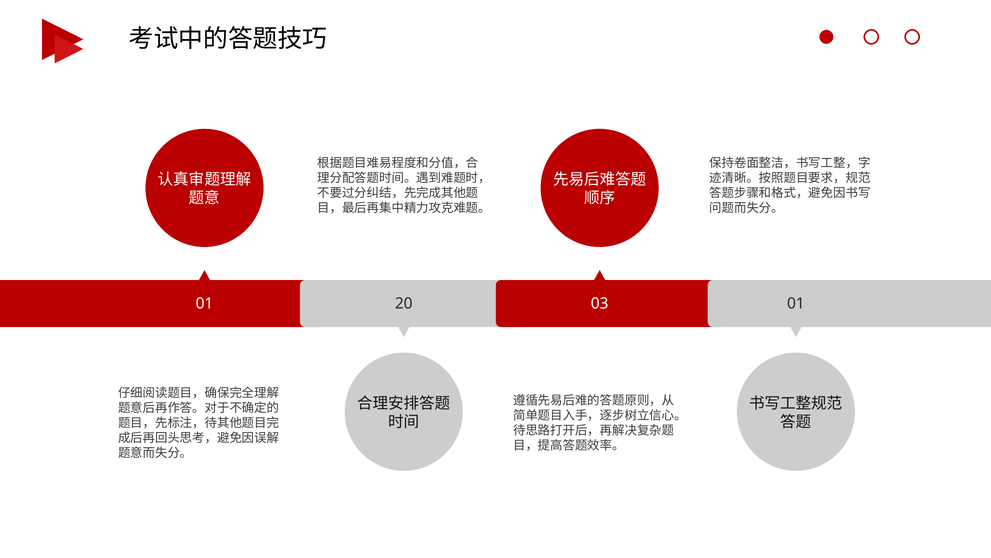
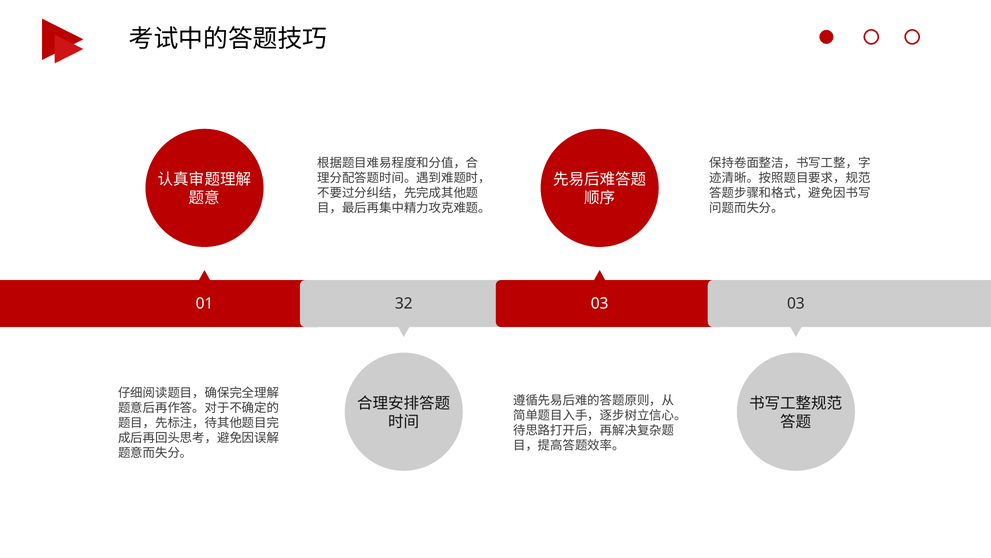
20: 20 -> 32
03 01: 01 -> 03
